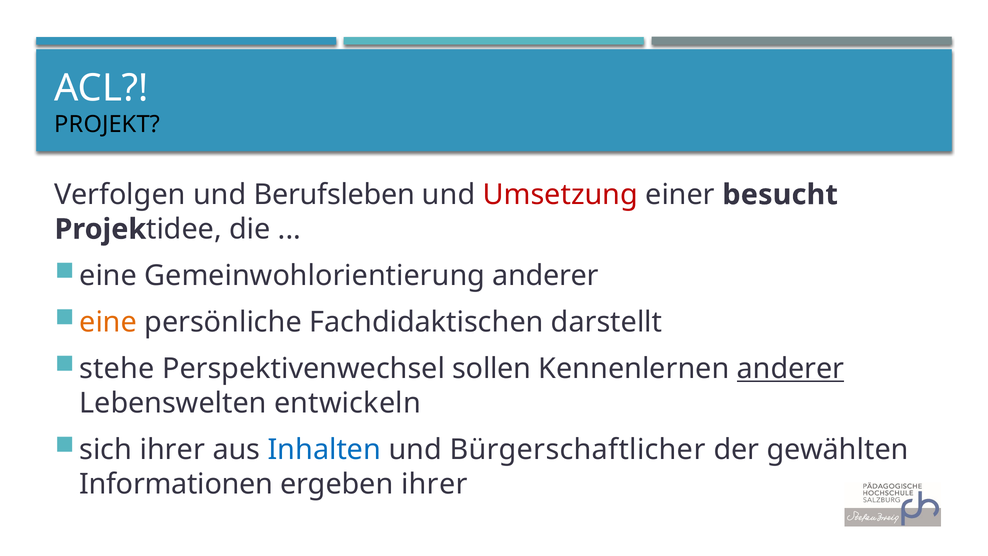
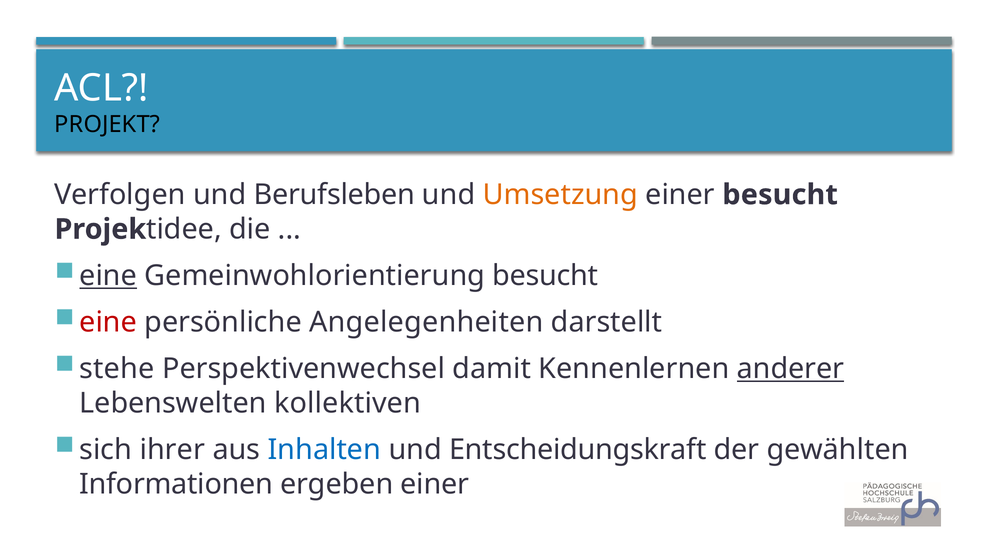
Umsetzung colour: red -> orange
eine at (108, 276) underline: none -> present
Gemeinwohlorientierung anderer: anderer -> besucht
eine at (108, 322) colour: orange -> red
Fachdidaktischen: Fachdidaktischen -> Angelegenheiten
sollen: sollen -> damit
entwickeln: entwickeln -> kollektiven
Bürgerschaftlicher: Bürgerschaftlicher -> Entscheidungskraft
ergeben ihrer: ihrer -> einer
